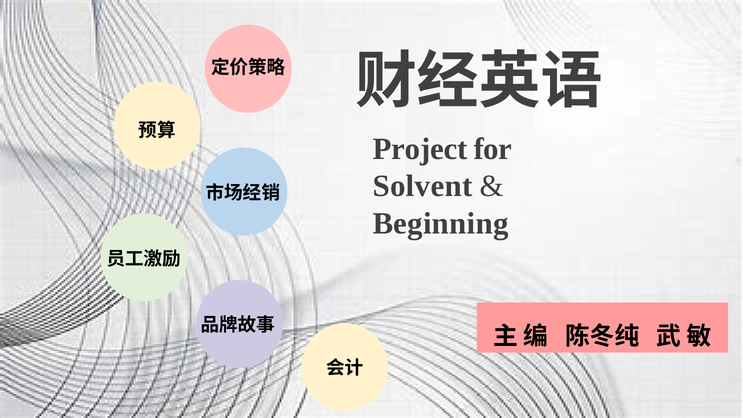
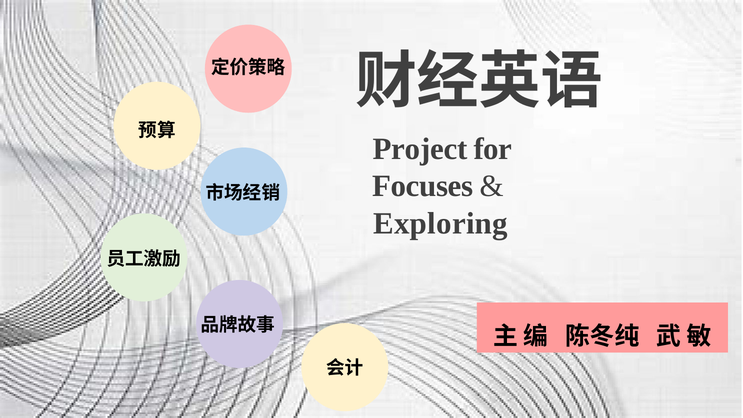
Solvent: Solvent -> Focuses
Beginning: Beginning -> Exploring
